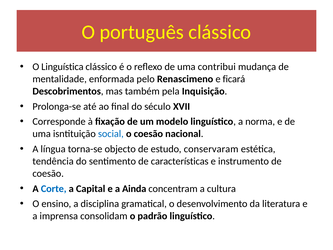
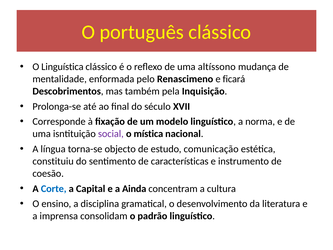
contribui: contribui -> altíssono
social colour: blue -> purple
o coesão: coesão -> mística
conservaram: conservaram -> comunicação
tendência: tendência -> constituiu
